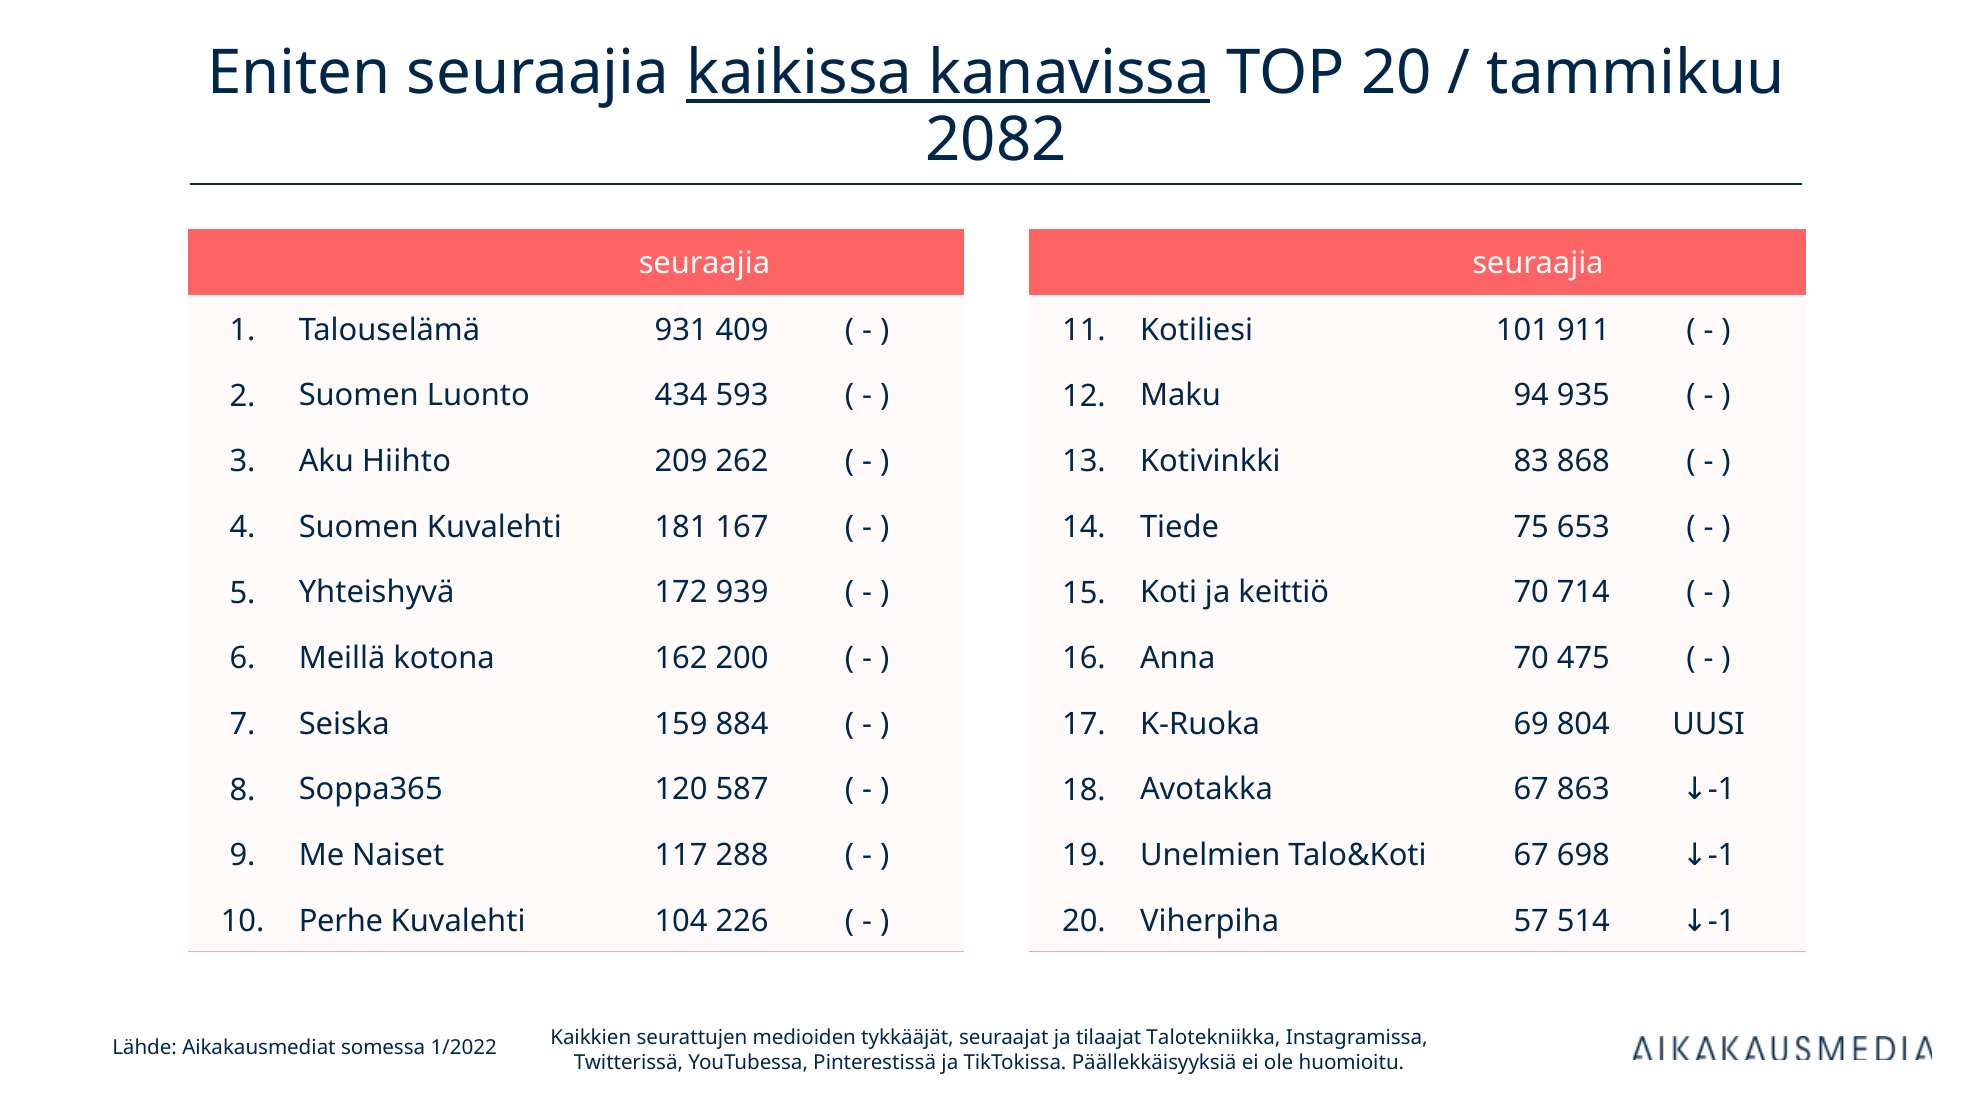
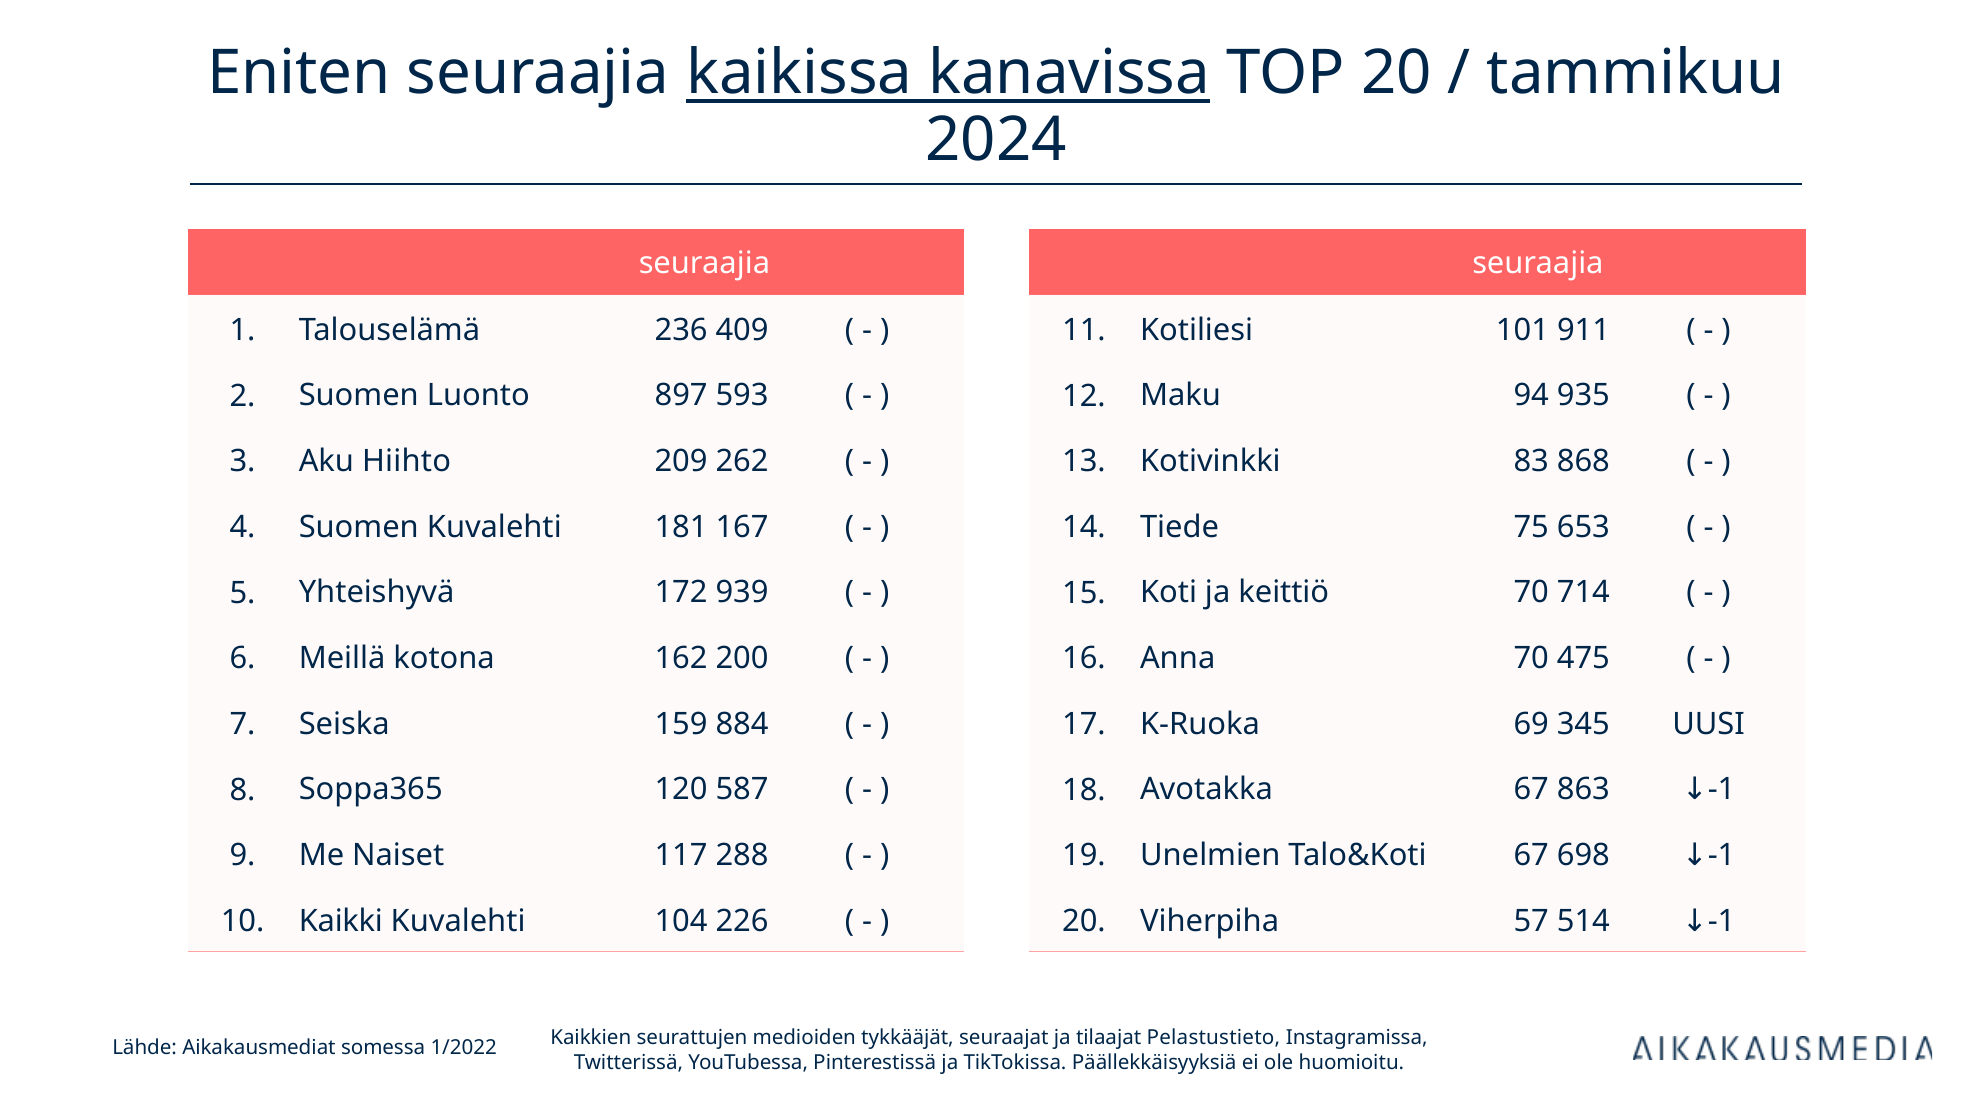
2082: 2082 -> 2024
931: 931 -> 236
434: 434 -> 897
804: 804 -> 345
Perhe: Perhe -> Kaikki
Talotekniikka: Talotekniikka -> Pelastustieto
